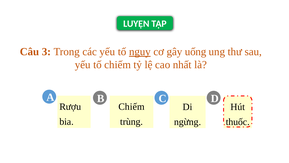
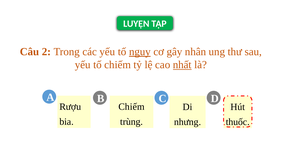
3: 3 -> 2
uống: uống -> nhân
nhất underline: none -> present
ngừng: ngừng -> nhưng
